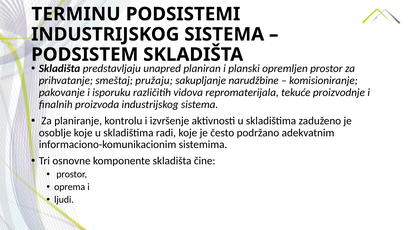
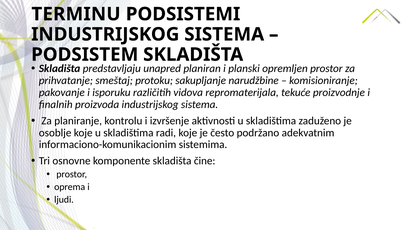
pružaju: pružaju -> protoku
